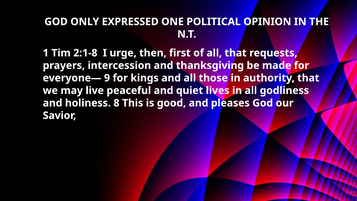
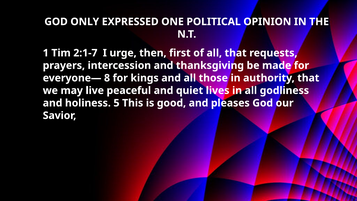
2:1-8: 2:1-8 -> 2:1-7
9: 9 -> 8
8: 8 -> 5
